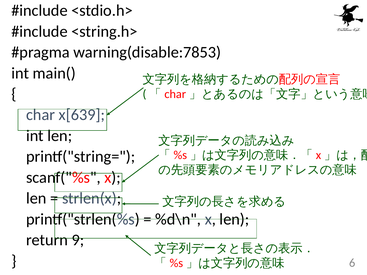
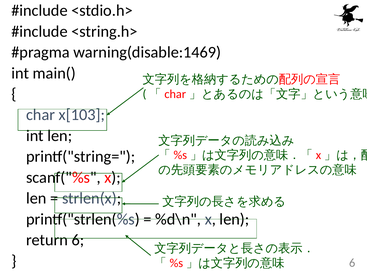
warning(disable:7853: warning(disable:7853 -> warning(disable:1469
x[639: x[639 -> x[103
return 9: 9 -> 6
